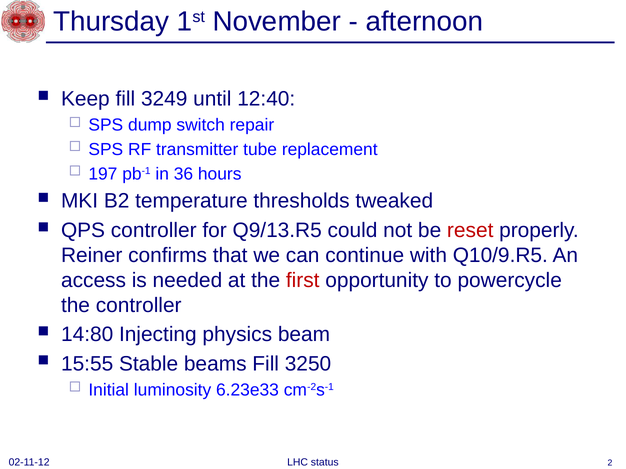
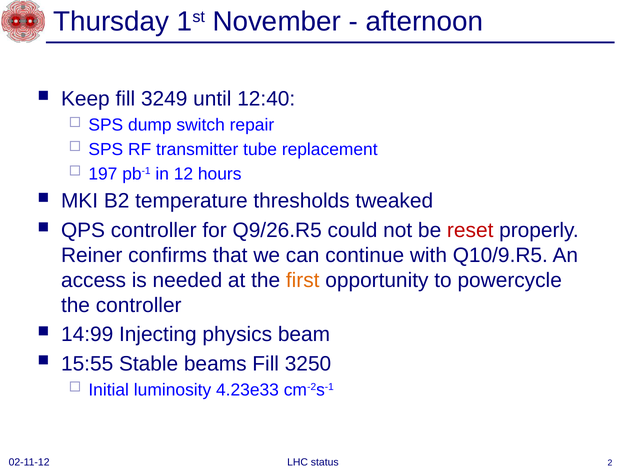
36: 36 -> 12
Q9/13.R5: Q9/13.R5 -> Q9/26.R5
first colour: red -> orange
14:80: 14:80 -> 14:99
6.23e33: 6.23e33 -> 4.23e33
